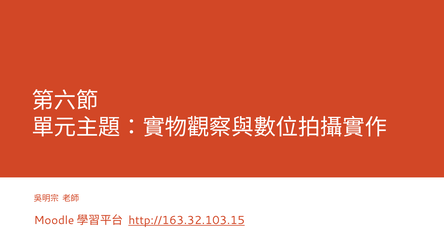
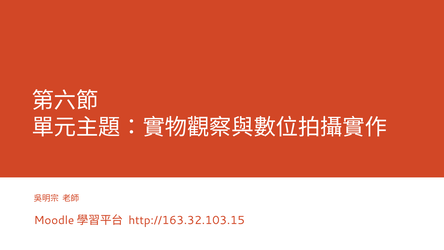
http://163.32.103.15 underline: present -> none
